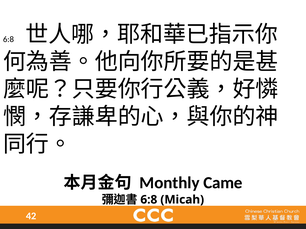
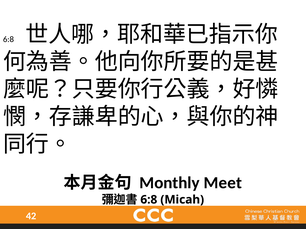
Came: Came -> Meet
